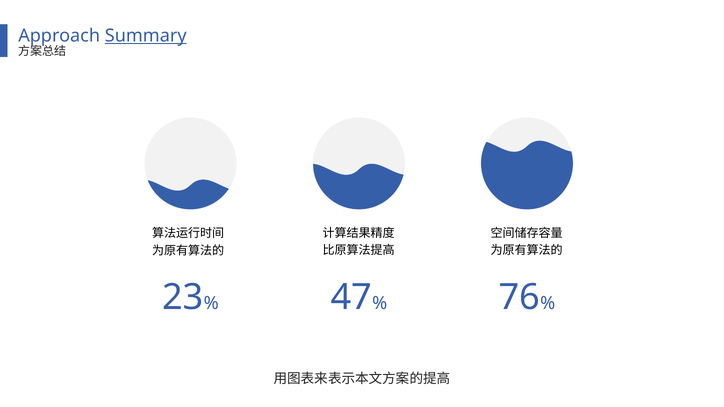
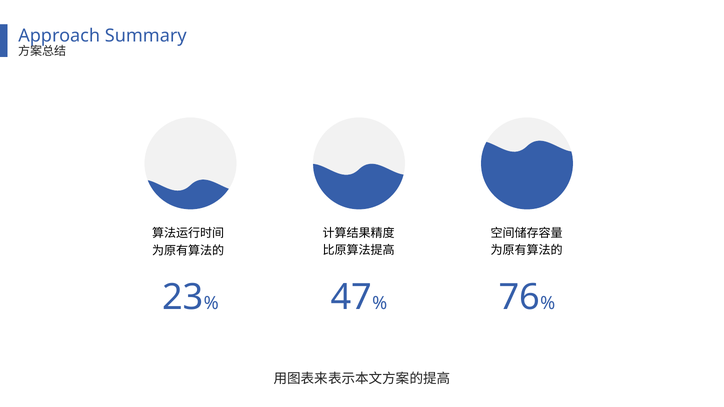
Summary underline: present -> none
